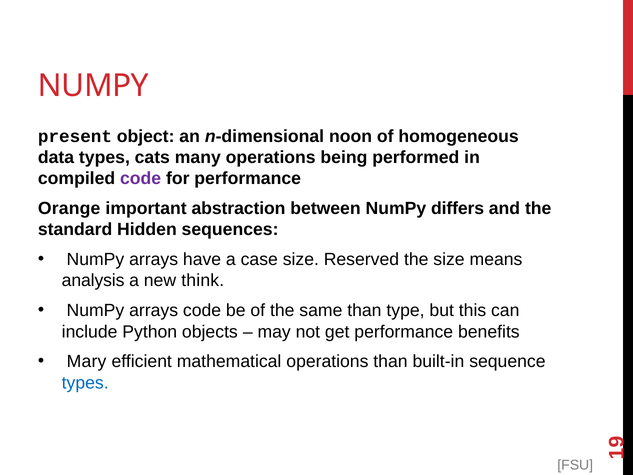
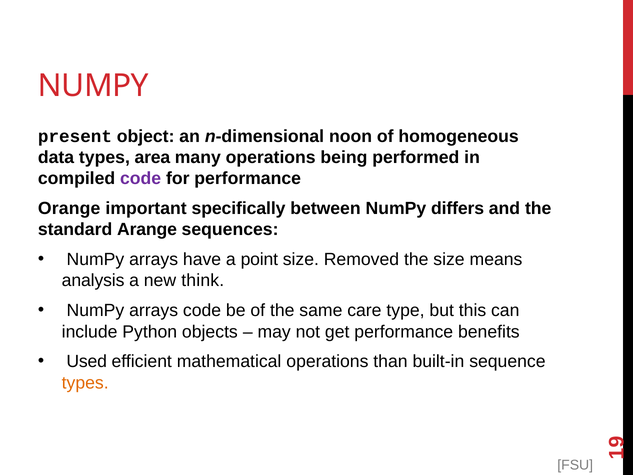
cats: cats -> area
abstraction: abstraction -> specifically
Hidden: Hidden -> Arange
case: case -> point
Reserved: Reserved -> Removed
same than: than -> care
Mary: Mary -> Used
types at (85, 383) colour: blue -> orange
